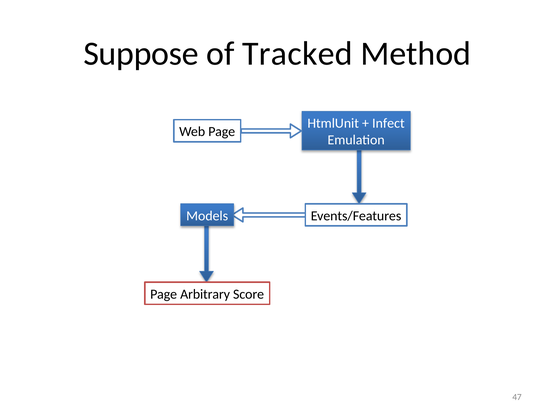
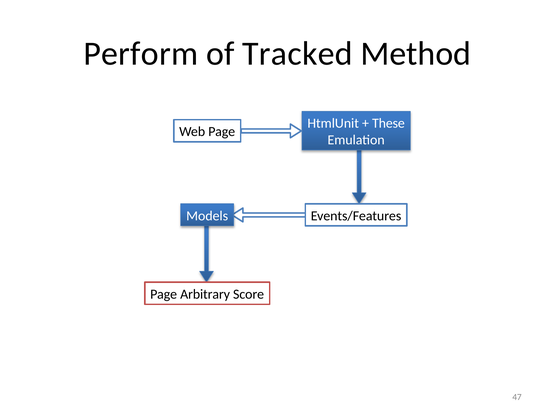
Suppose: Suppose -> Perform
Infect: Infect -> These
